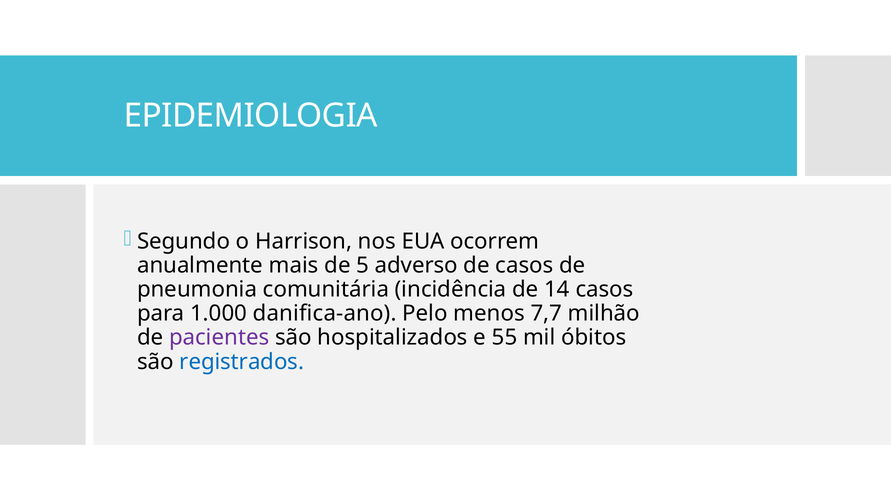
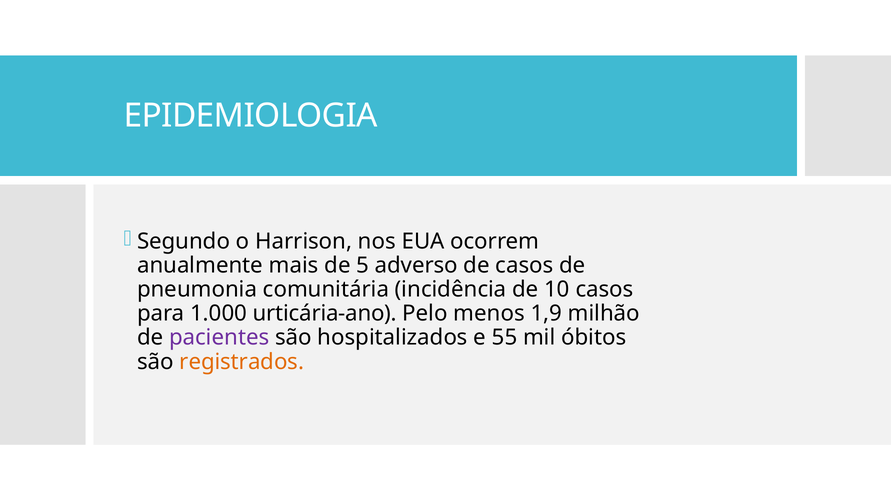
14: 14 -> 10
danifica-ano: danifica-ano -> urticária-ano
7,7: 7,7 -> 1,9
registrados colour: blue -> orange
